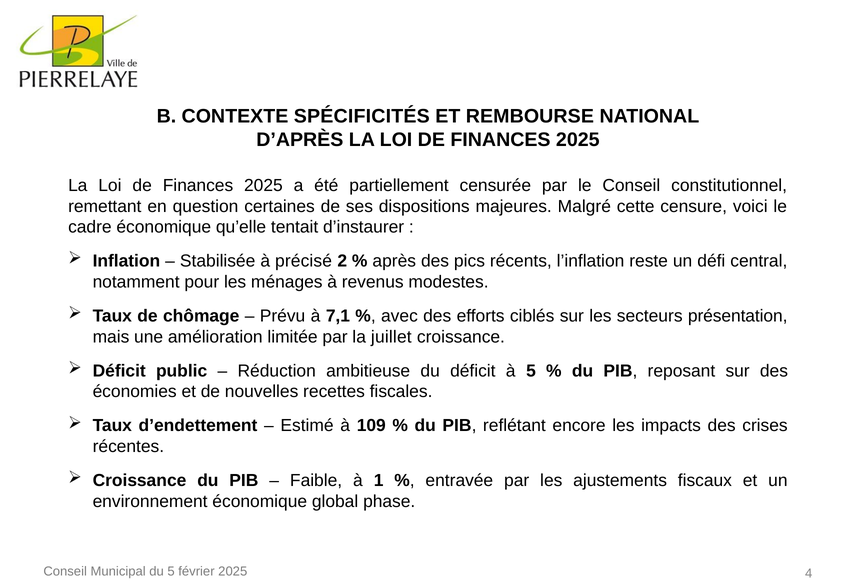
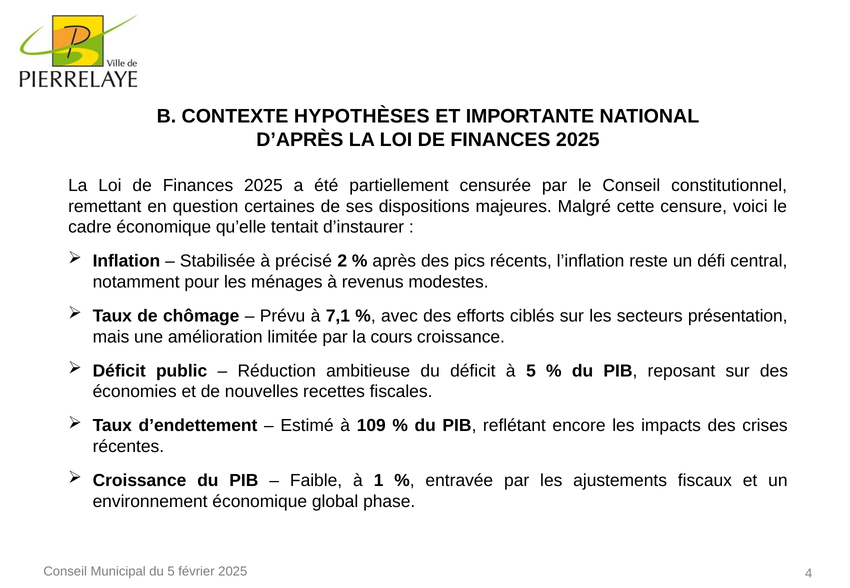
SPÉCIFICITÉS: SPÉCIFICITÉS -> HYPOTHÈSES
REMBOURSE: REMBOURSE -> IMPORTANTE
juillet: juillet -> cours
